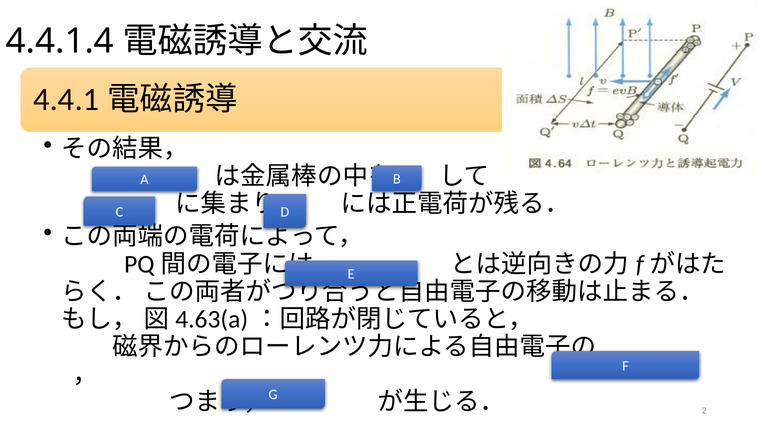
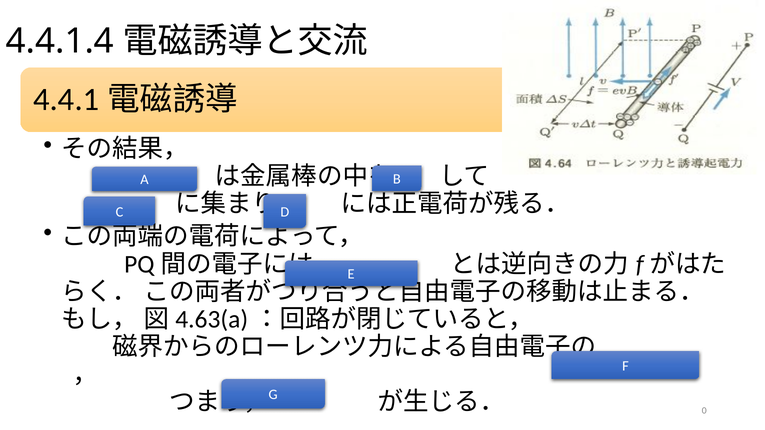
2: 2 -> 0
